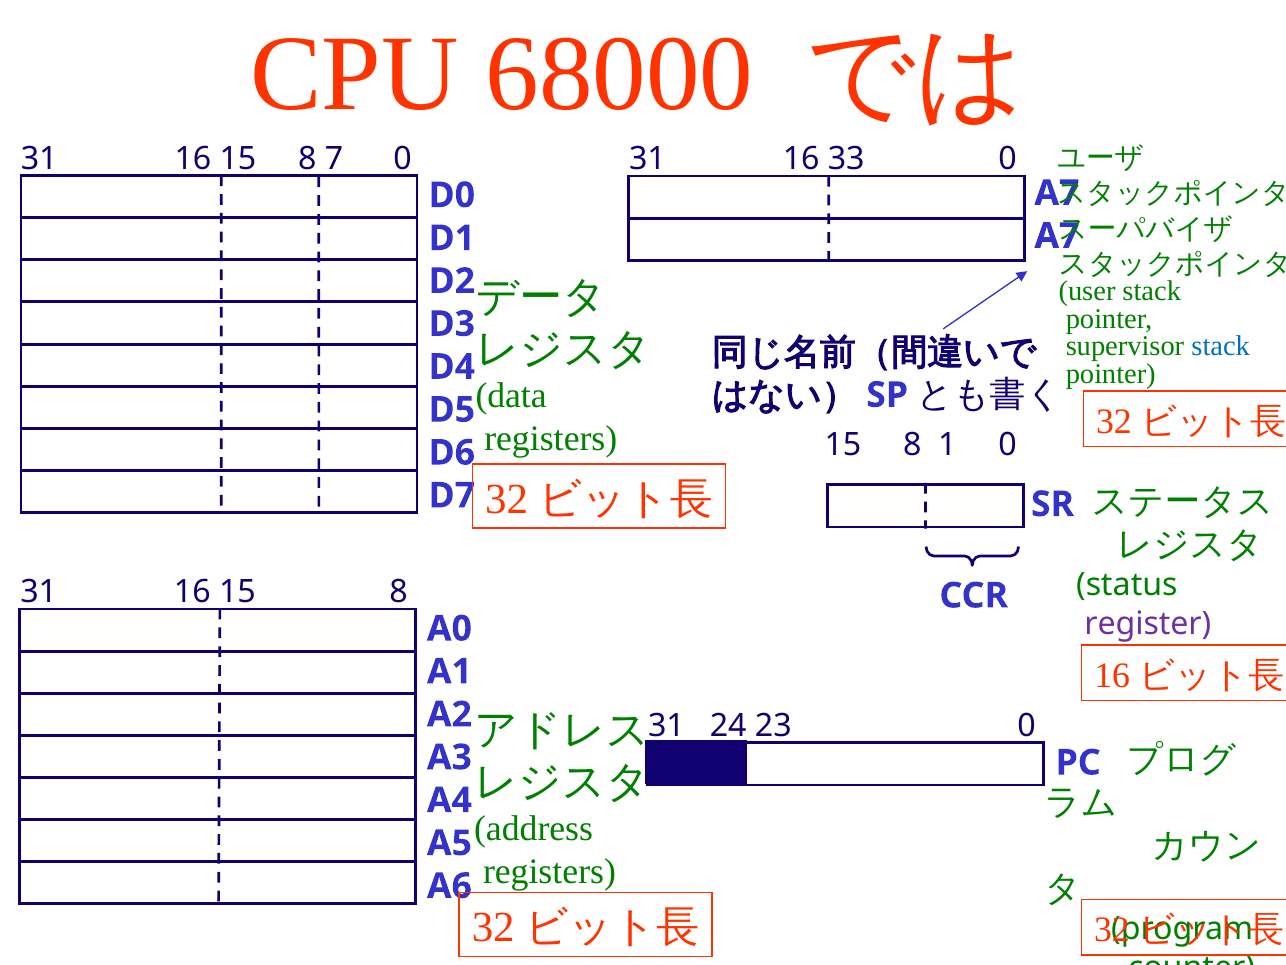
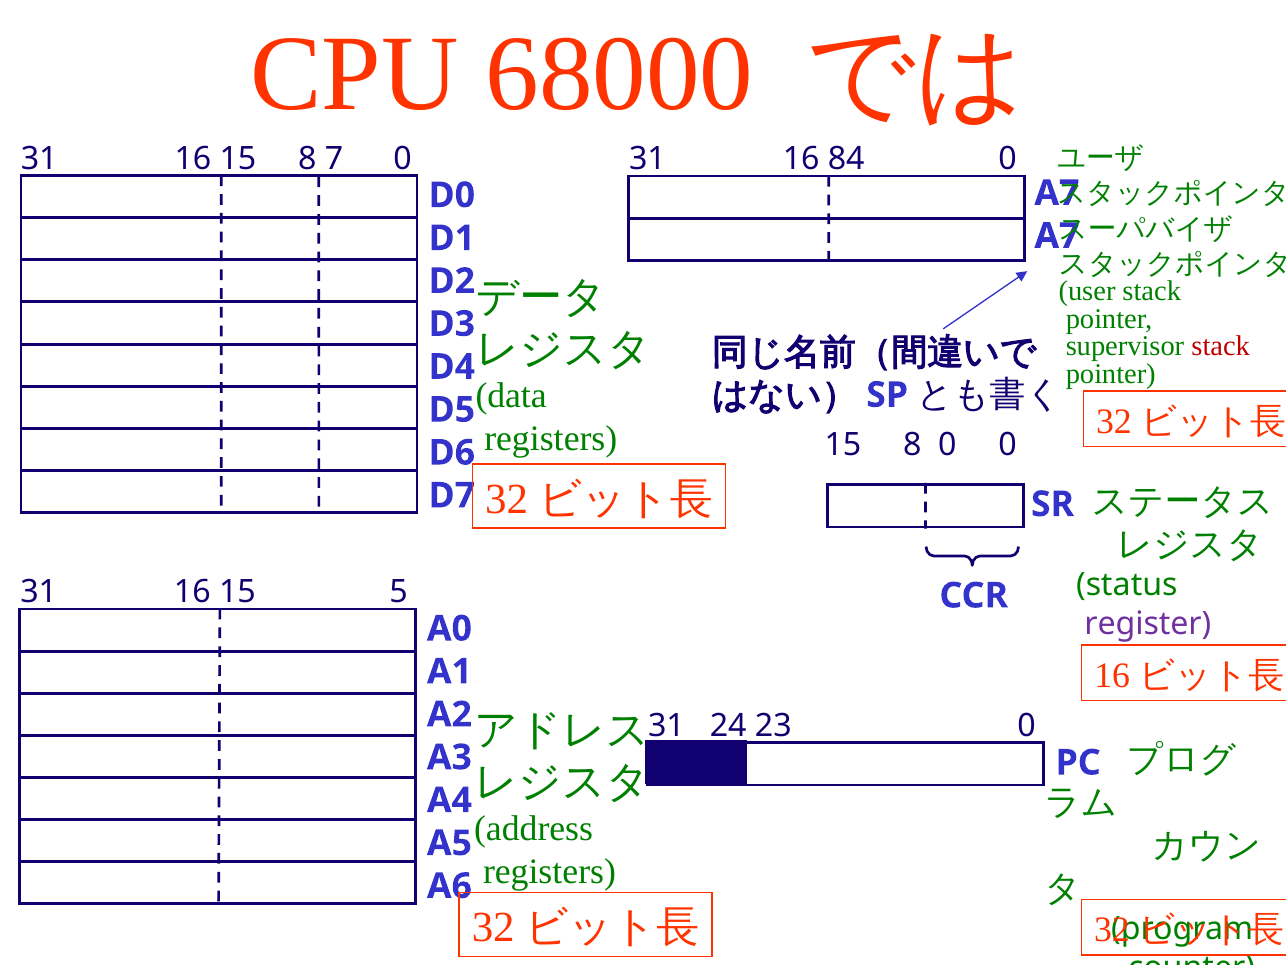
33: 33 -> 84
stack at (1221, 346) colour: blue -> red
8 1: 1 -> 0
8 at (399, 592): 8 -> 5
